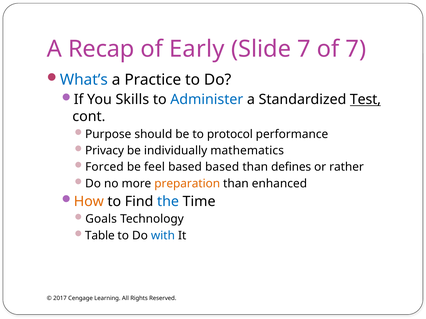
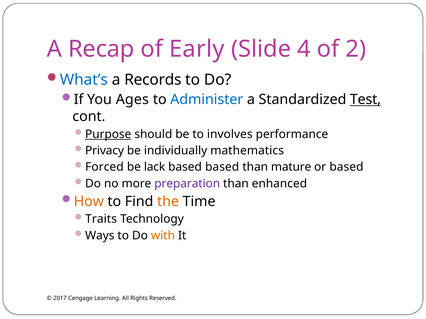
Slide 7: 7 -> 4
of 7: 7 -> 2
Practice: Practice -> Records
Skills: Skills -> Ages
Purpose underline: none -> present
protocol: protocol -> involves
feel: feel -> lack
defines: defines -> mature
or rather: rather -> based
preparation colour: orange -> purple
the colour: blue -> orange
Goals: Goals -> Traits
Table: Table -> Ways
with colour: blue -> orange
